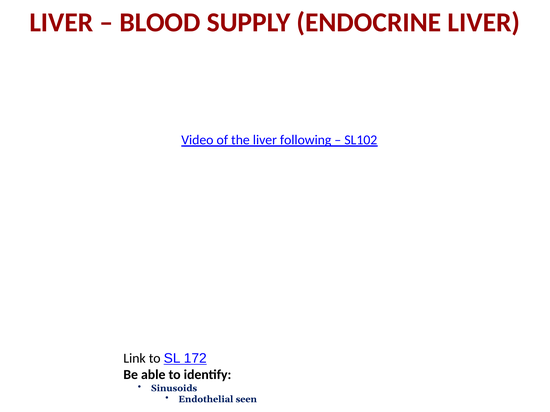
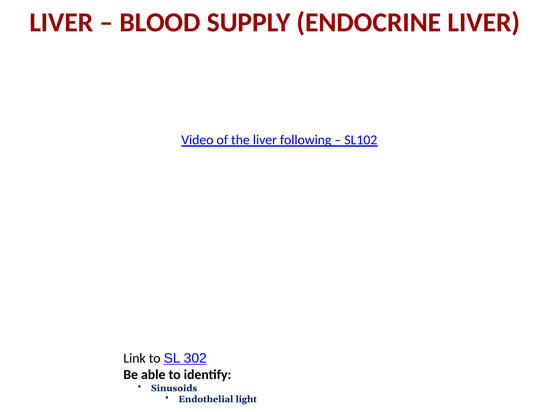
172: 172 -> 302
seen: seen -> light
